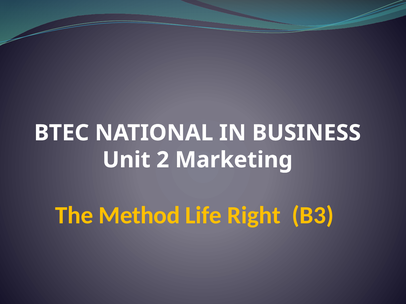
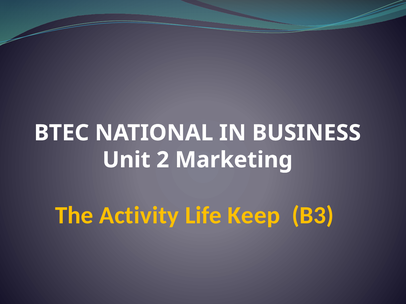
Method: Method -> Activity
Right: Right -> Keep
